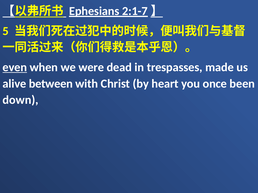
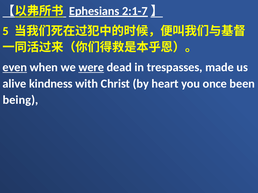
were underline: none -> present
between: between -> kindness
down: down -> being
